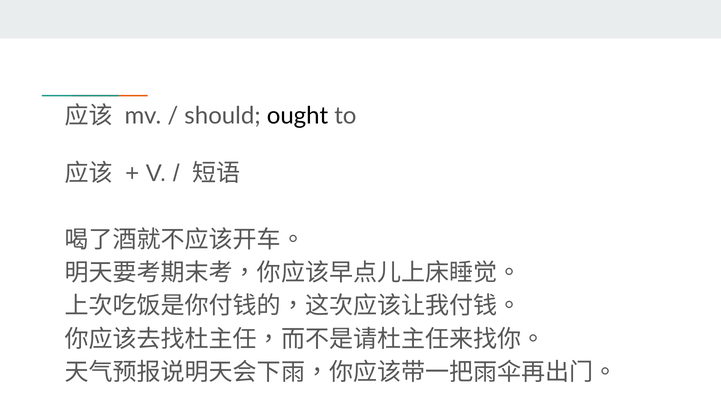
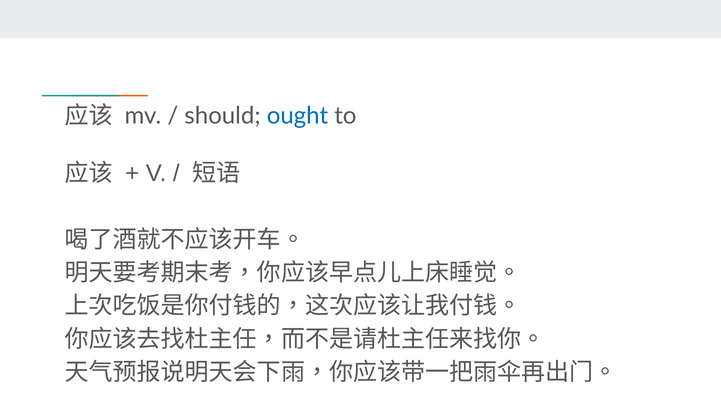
ought colour: black -> blue
